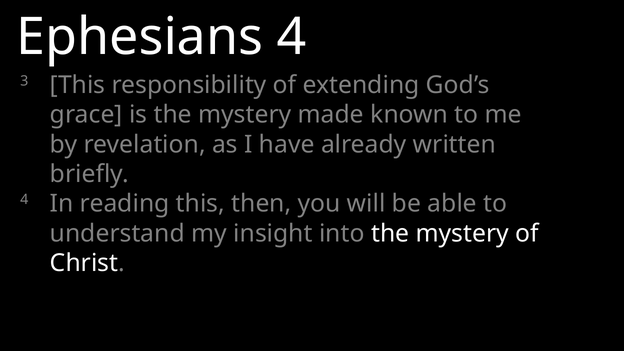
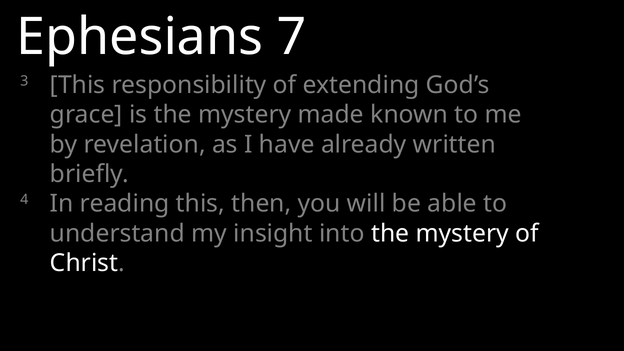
Ephesians 4: 4 -> 7
